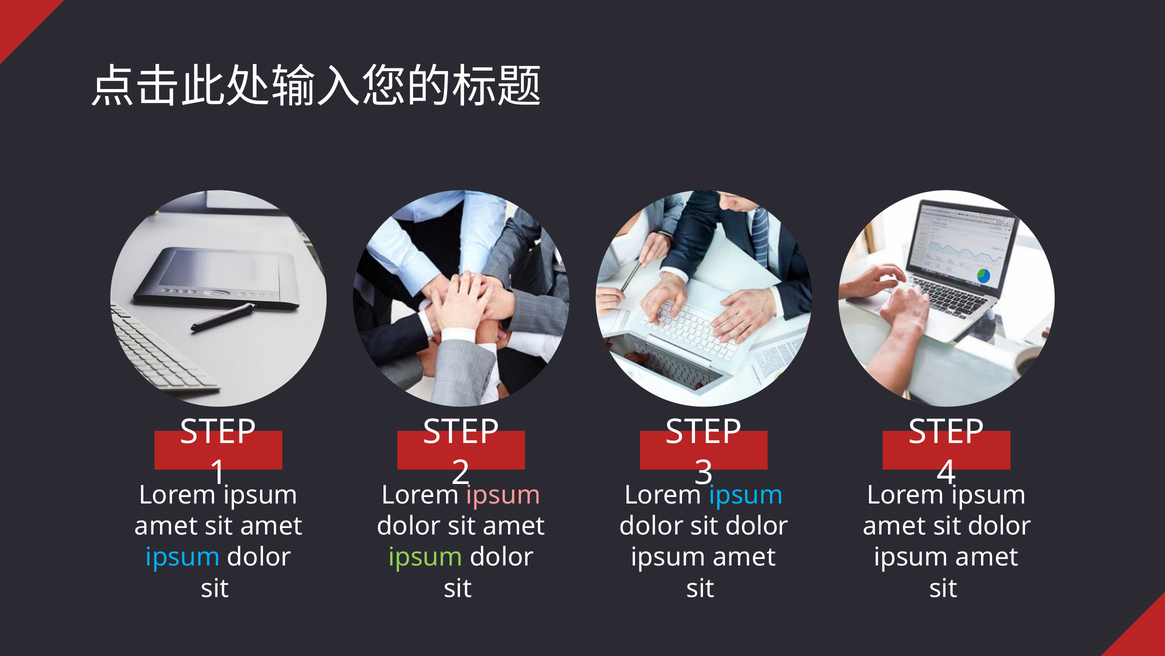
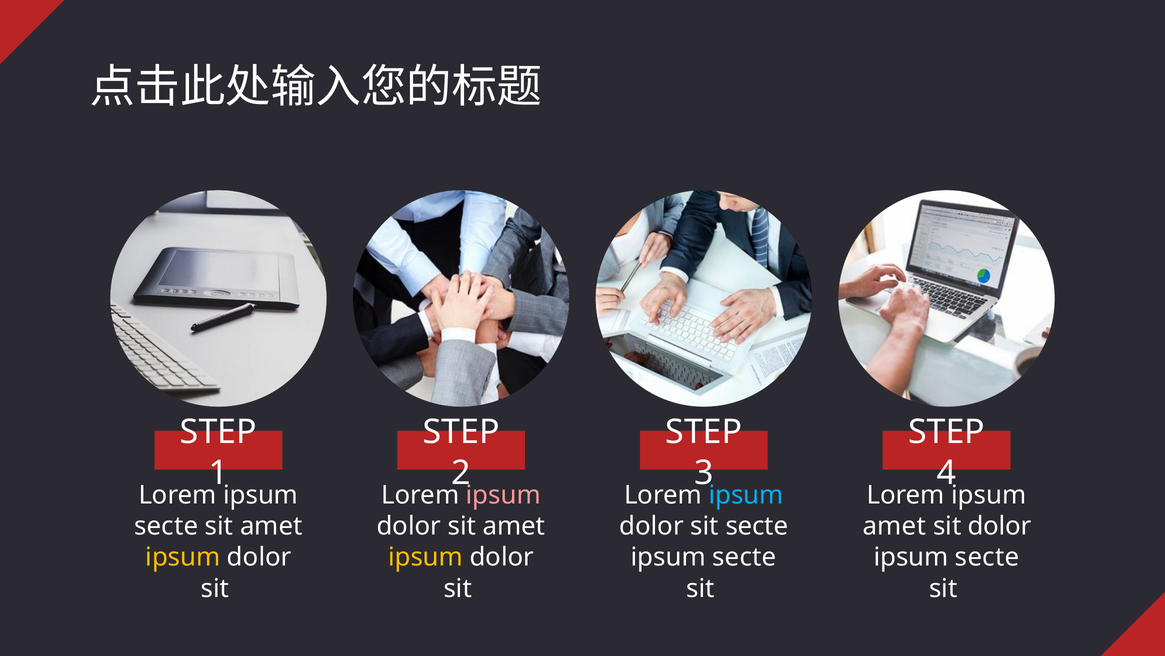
amet at (166, 526): amet -> secte
dolor sit dolor: dolor -> secte
ipsum at (183, 557) colour: light blue -> yellow
ipsum at (426, 557) colour: light green -> yellow
amet at (744, 557): amet -> secte
amet at (987, 557): amet -> secte
